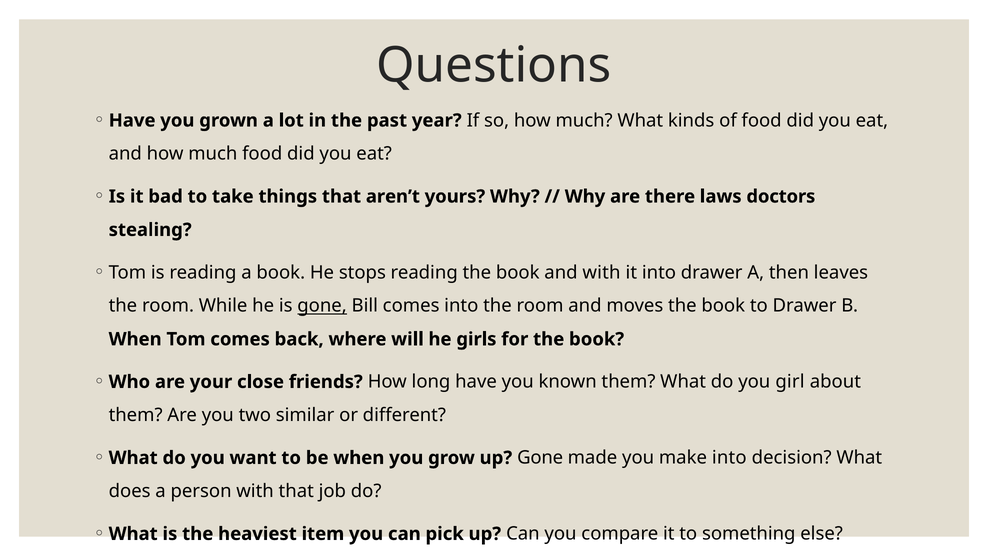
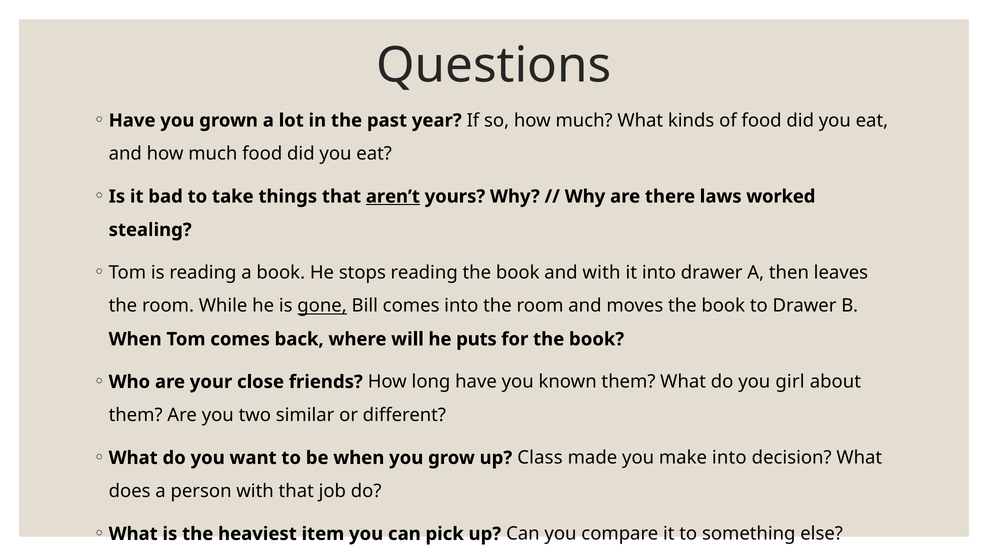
aren’t underline: none -> present
doctors: doctors -> worked
girls: girls -> puts
up Gone: Gone -> Class
